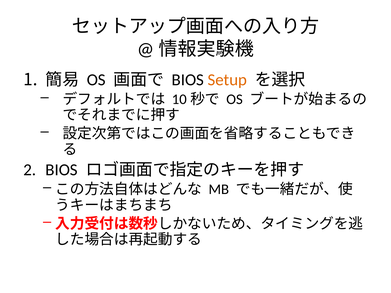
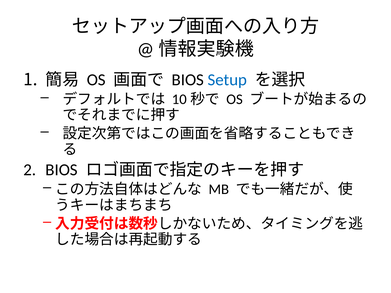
Setup colour: orange -> blue
